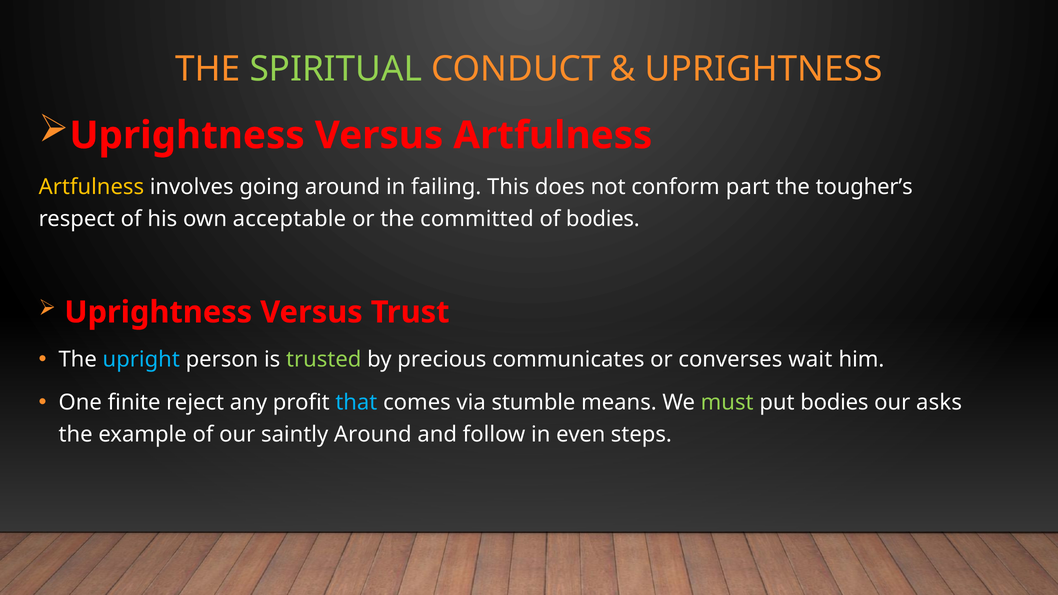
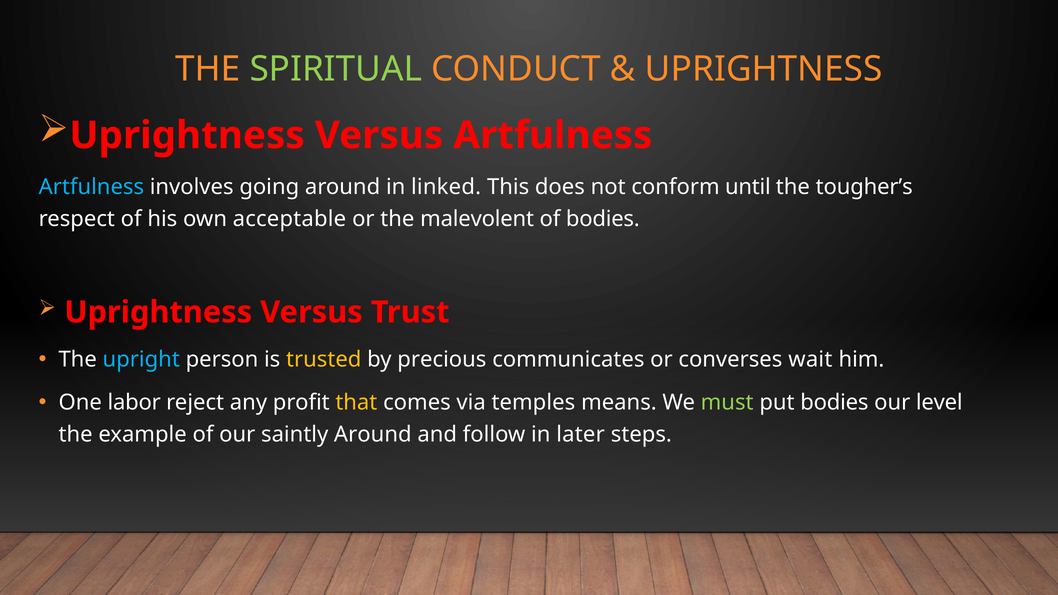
Artfulness at (91, 187) colour: yellow -> light blue
failing: failing -> linked
part: part -> until
committed: committed -> malevolent
trusted colour: light green -> yellow
finite: finite -> labor
that colour: light blue -> yellow
stumble: stumble -> temples
asks: asks -> level
even: even -> later
